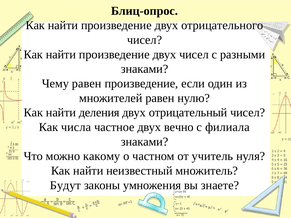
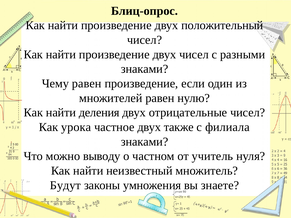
отрицательного: отрицательного -> положительный
отрицательный: отрицательный -> отрицательные
числа: числа -> урока
вечно: вечно -> также
какому: какому -> выводу
